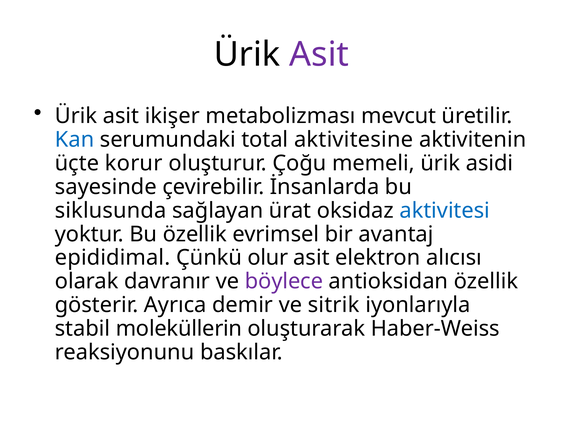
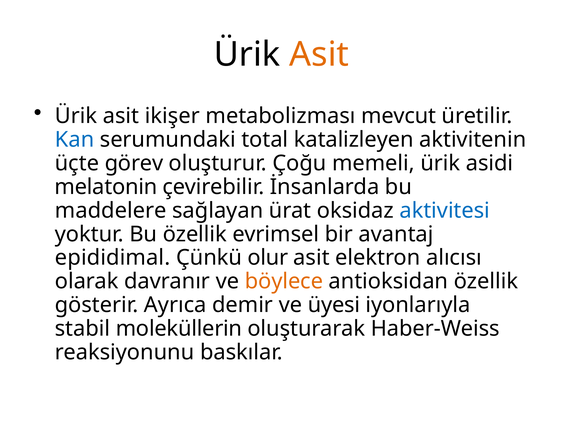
Asit at (319, 55) colour: purple -> orange
aktivitesine: aktivitesine -> katalizleyen
korur: korur -> görev
sayesinde: sayesinde -> melatonin
siklusunda: siklusunda -> maddelere
böylece colour: purple -> orange
sitrik: sitrik -> üyesi
